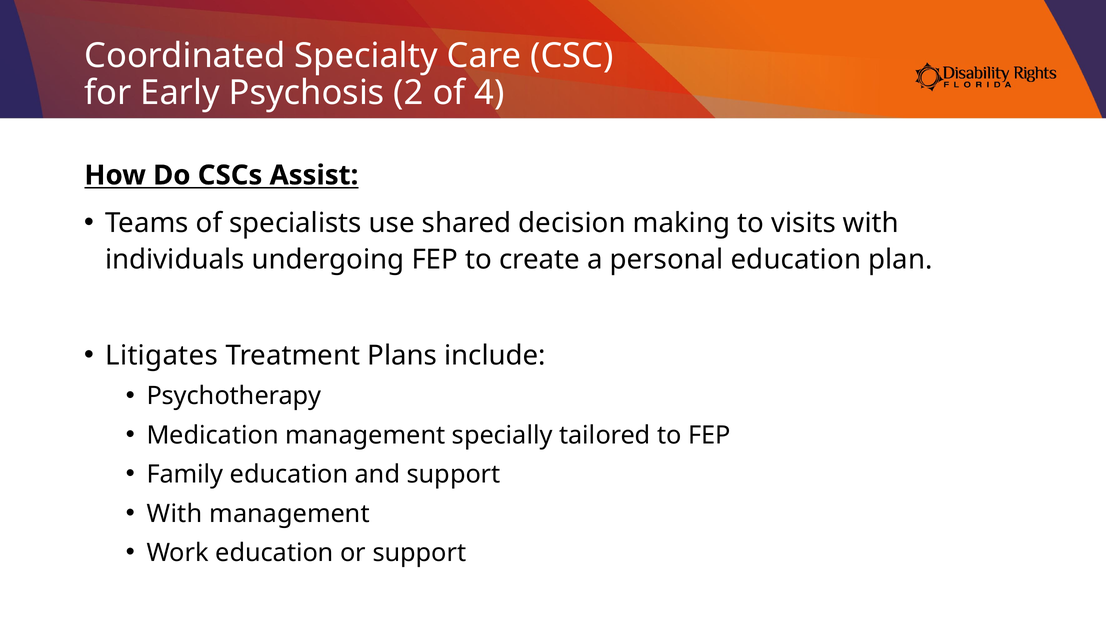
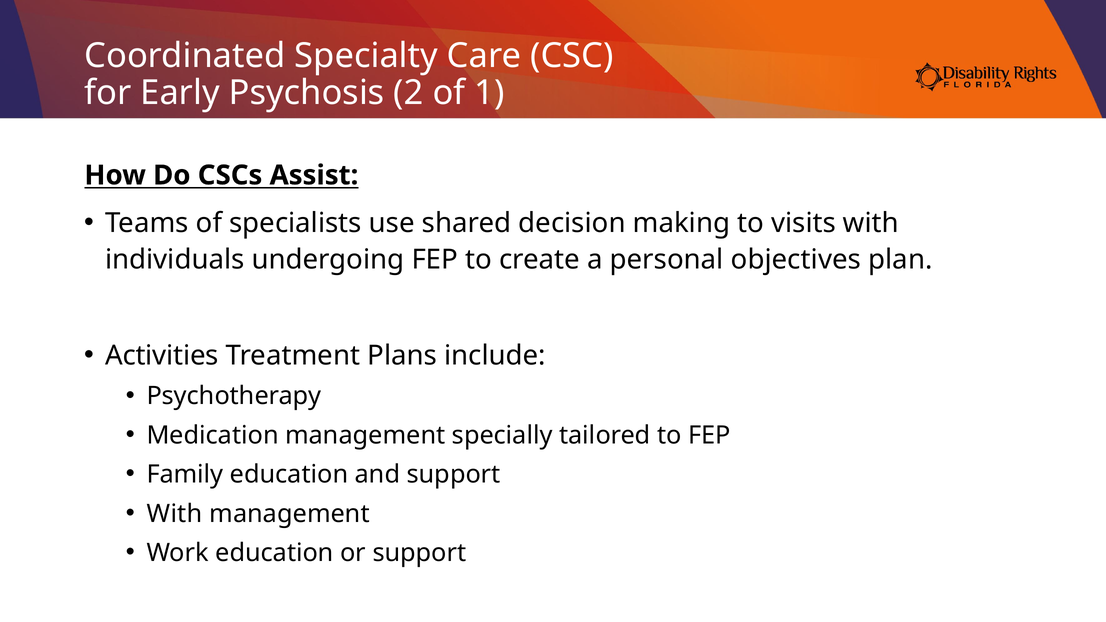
4: 4 -> 1
personal education: education -> objectives
Litigates: Litigates -> Activities
